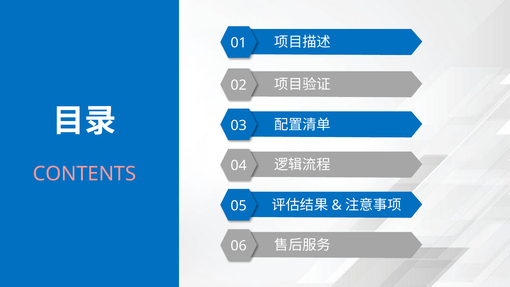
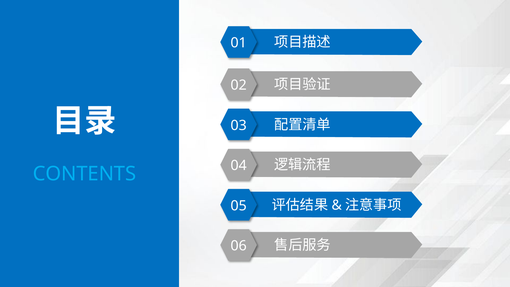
CONTENTS colour: pink -> light blue
